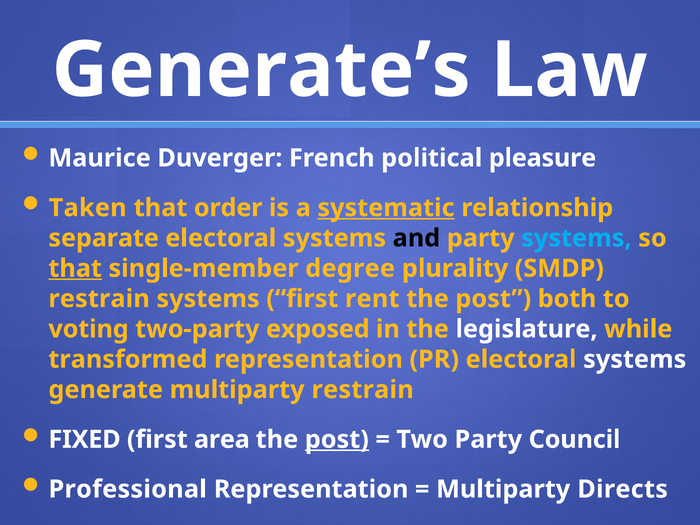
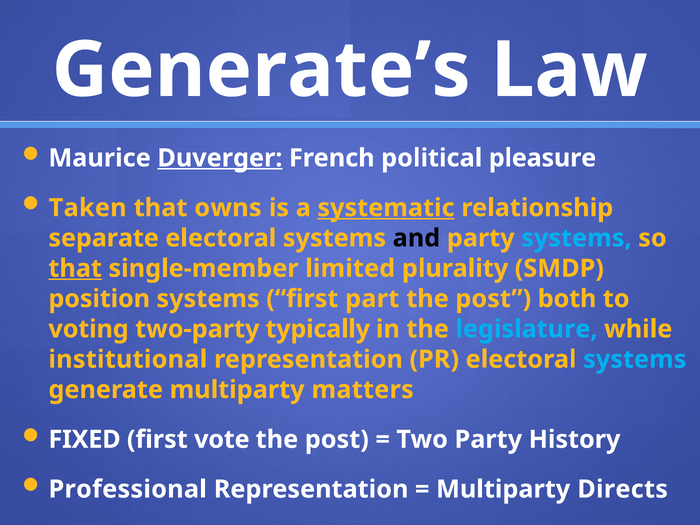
Duverger underline: none -> present
order: order -> owns
degree: degree -> limited
restrain at (99, 299): restrain -> position
rent: rent -> part
exposed: exposed -> typically
legislature colour: white -> light blue
transformed: transformed -> institutional
systems at (635, 359) colour: white -> light blue
multiparty restrain: restrain -> matters
area: area -> vote
post at (337, 439) underline: present -> none
Council: Council -> History
